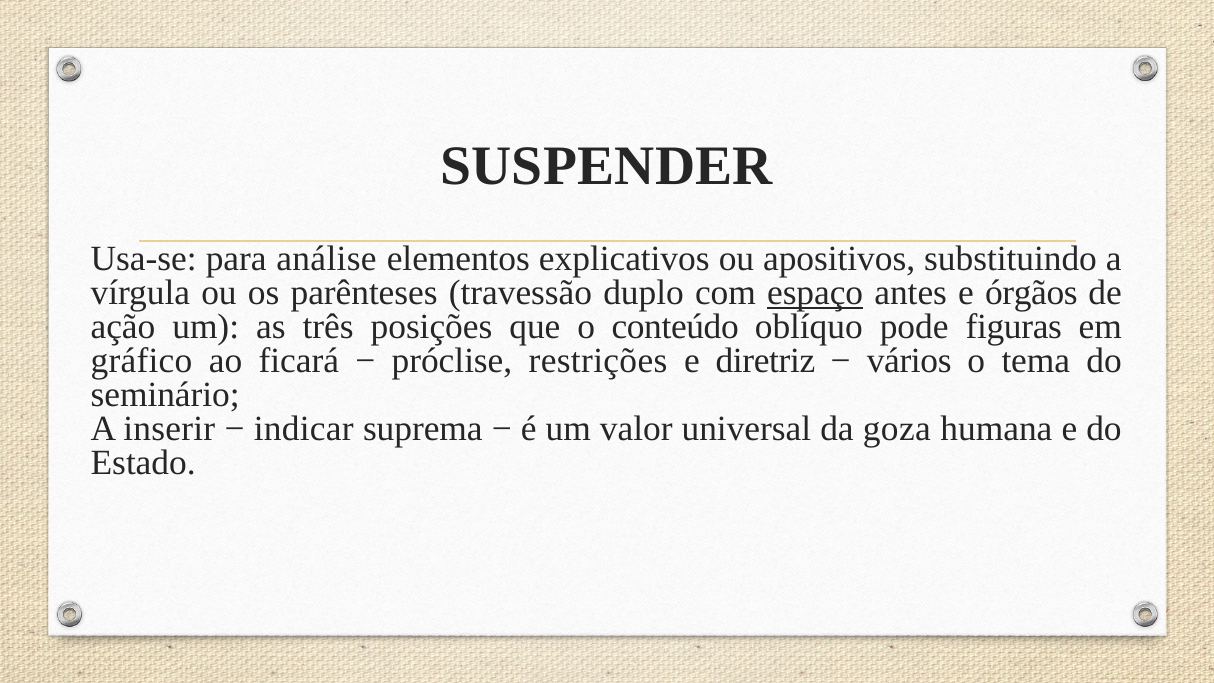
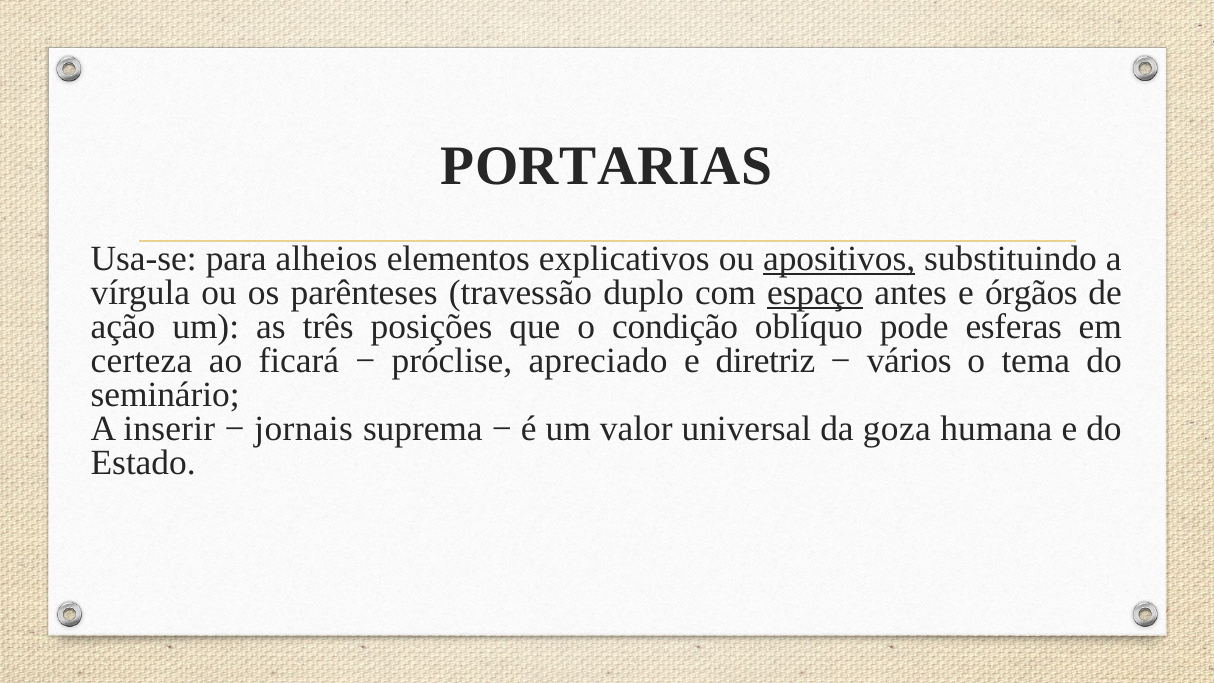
SUSPENDER: SUSPENDER -> PORTARIAS
análise: análise -> alheios
apositivos underline: none -> present
conteúdo: conteúdo -> condição
figuras: figuras -> esferas
gráfico: gráfico -> certeza
restrições: restrições -> apreciado
indicar: indicar -> jornais
